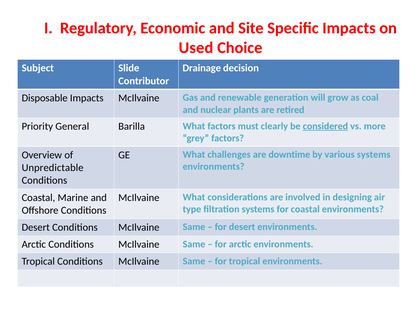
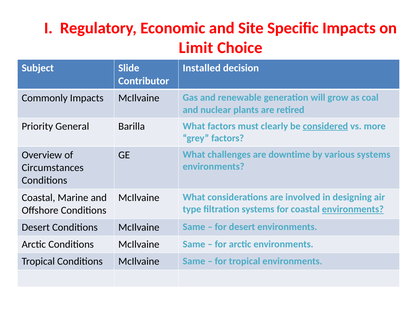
Used: Used -> Limit
Drainage: Drainage -> Installed
Disposable: Disposable -> Commonly
Unpredictable: Unpredictable -> Circumstances
environments at (353, 209) underline: none -> present
